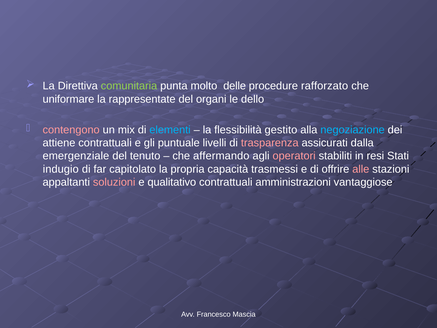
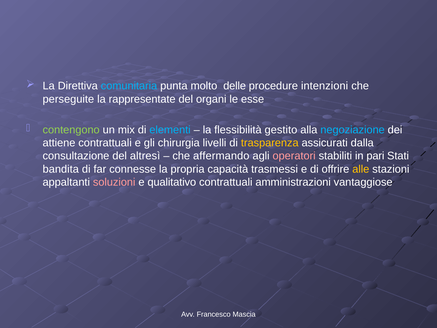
comunitaria colour: light green -> light blue
rafforzato: rafforzato -> intenzioni
uniformare: uniformare -> perseguite
dello: dello -> esse
contengono colour: pink -> light green
puntuale: puntuale -> chirurgia
trasparenza colour: pink -> yellow
emergenziale: emergenziale -> consultazione
tenuto: tenuto -> altresì
resi: resi -> pari
indugio: indugio -> bandita
capitolato: capitolato -> connesse
alle colour: pink -> yellow
